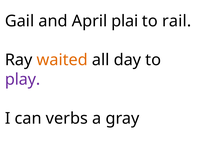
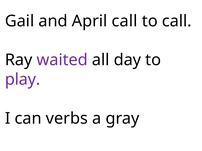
April plai: plai -> call
to rail: rail -> call
waited colour: orange -> purple
